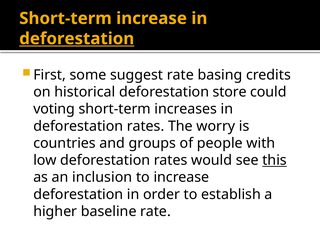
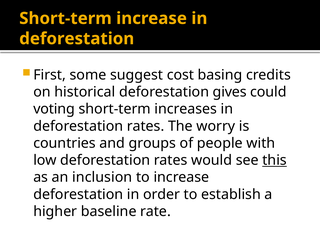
deforestation at (77, 39) underline: present -> none
suggest rate: rate -> cost
store: store -> gives
